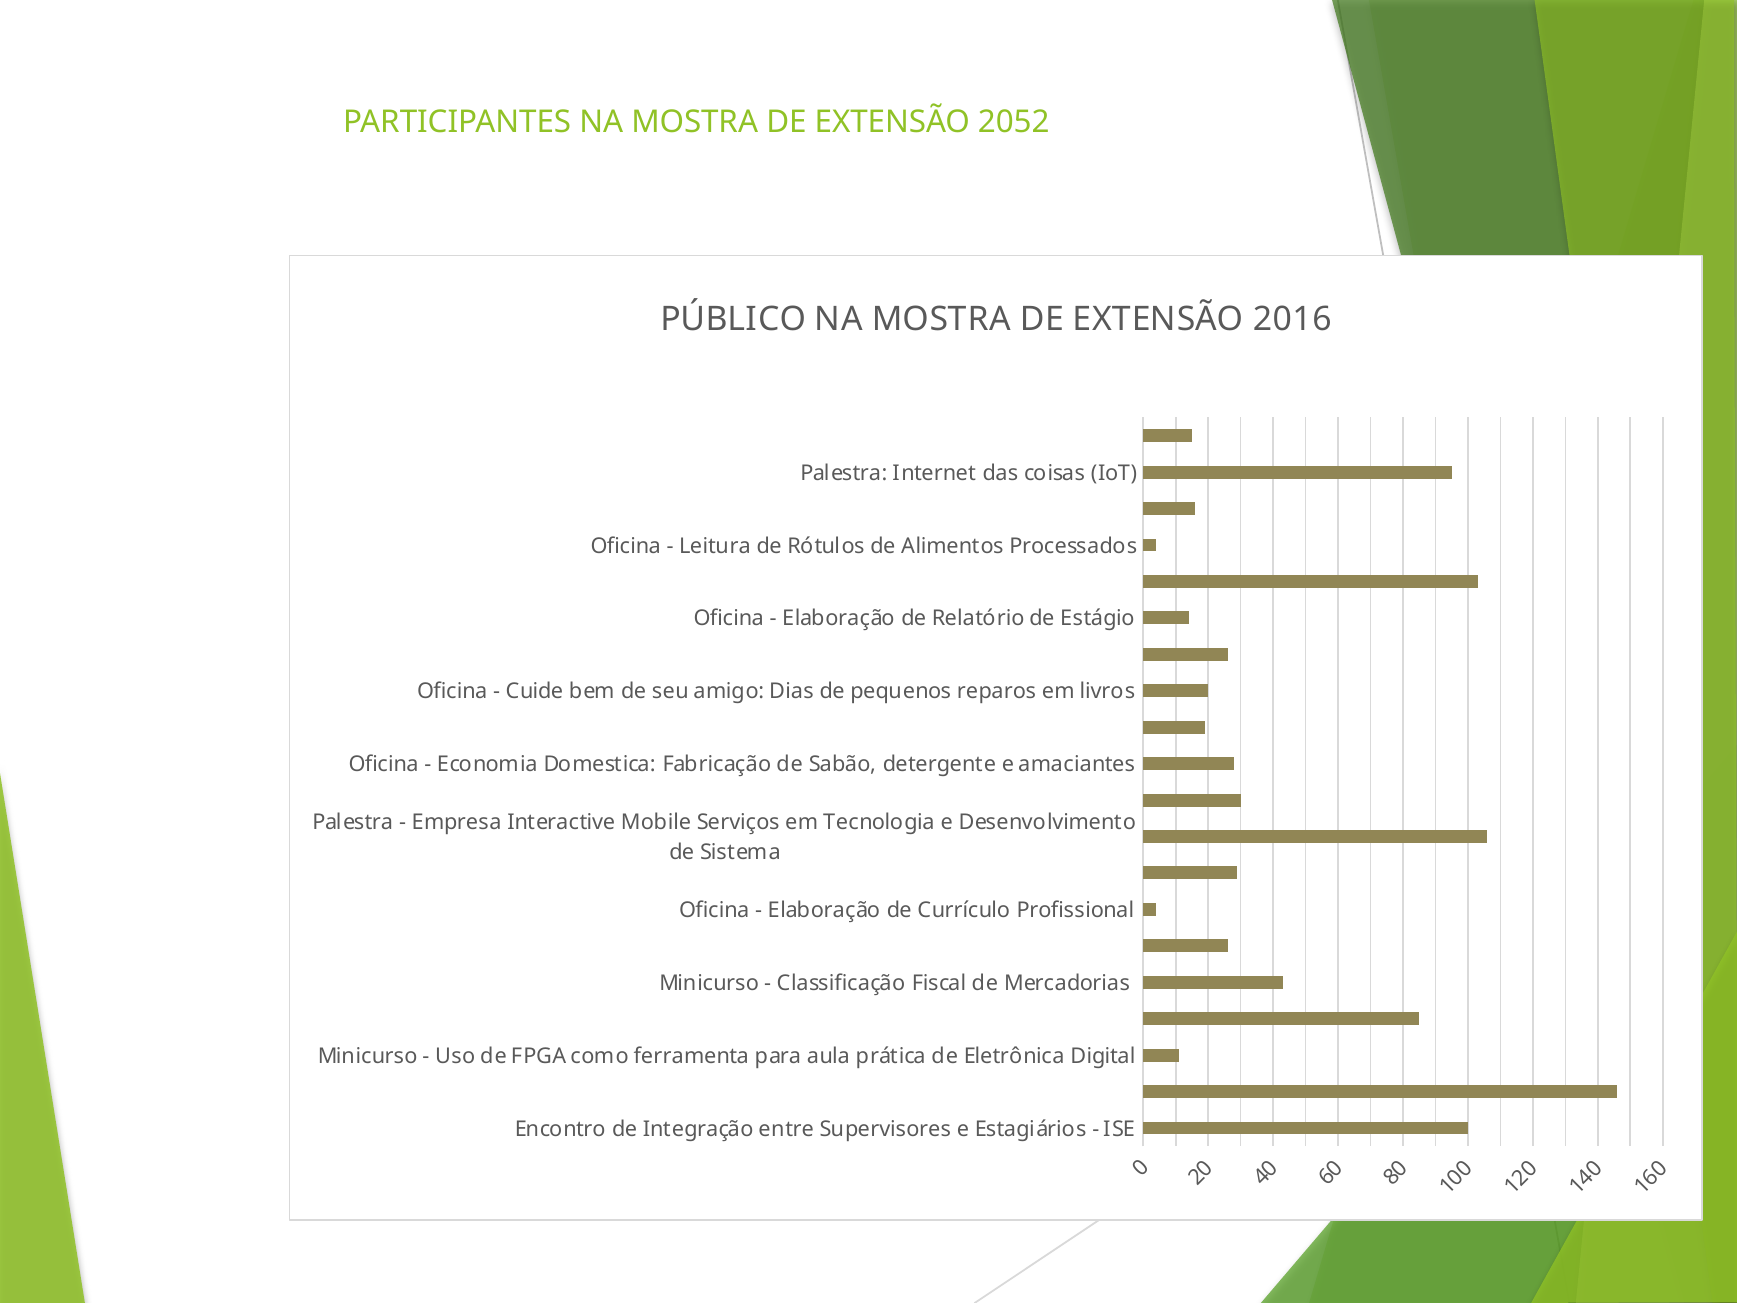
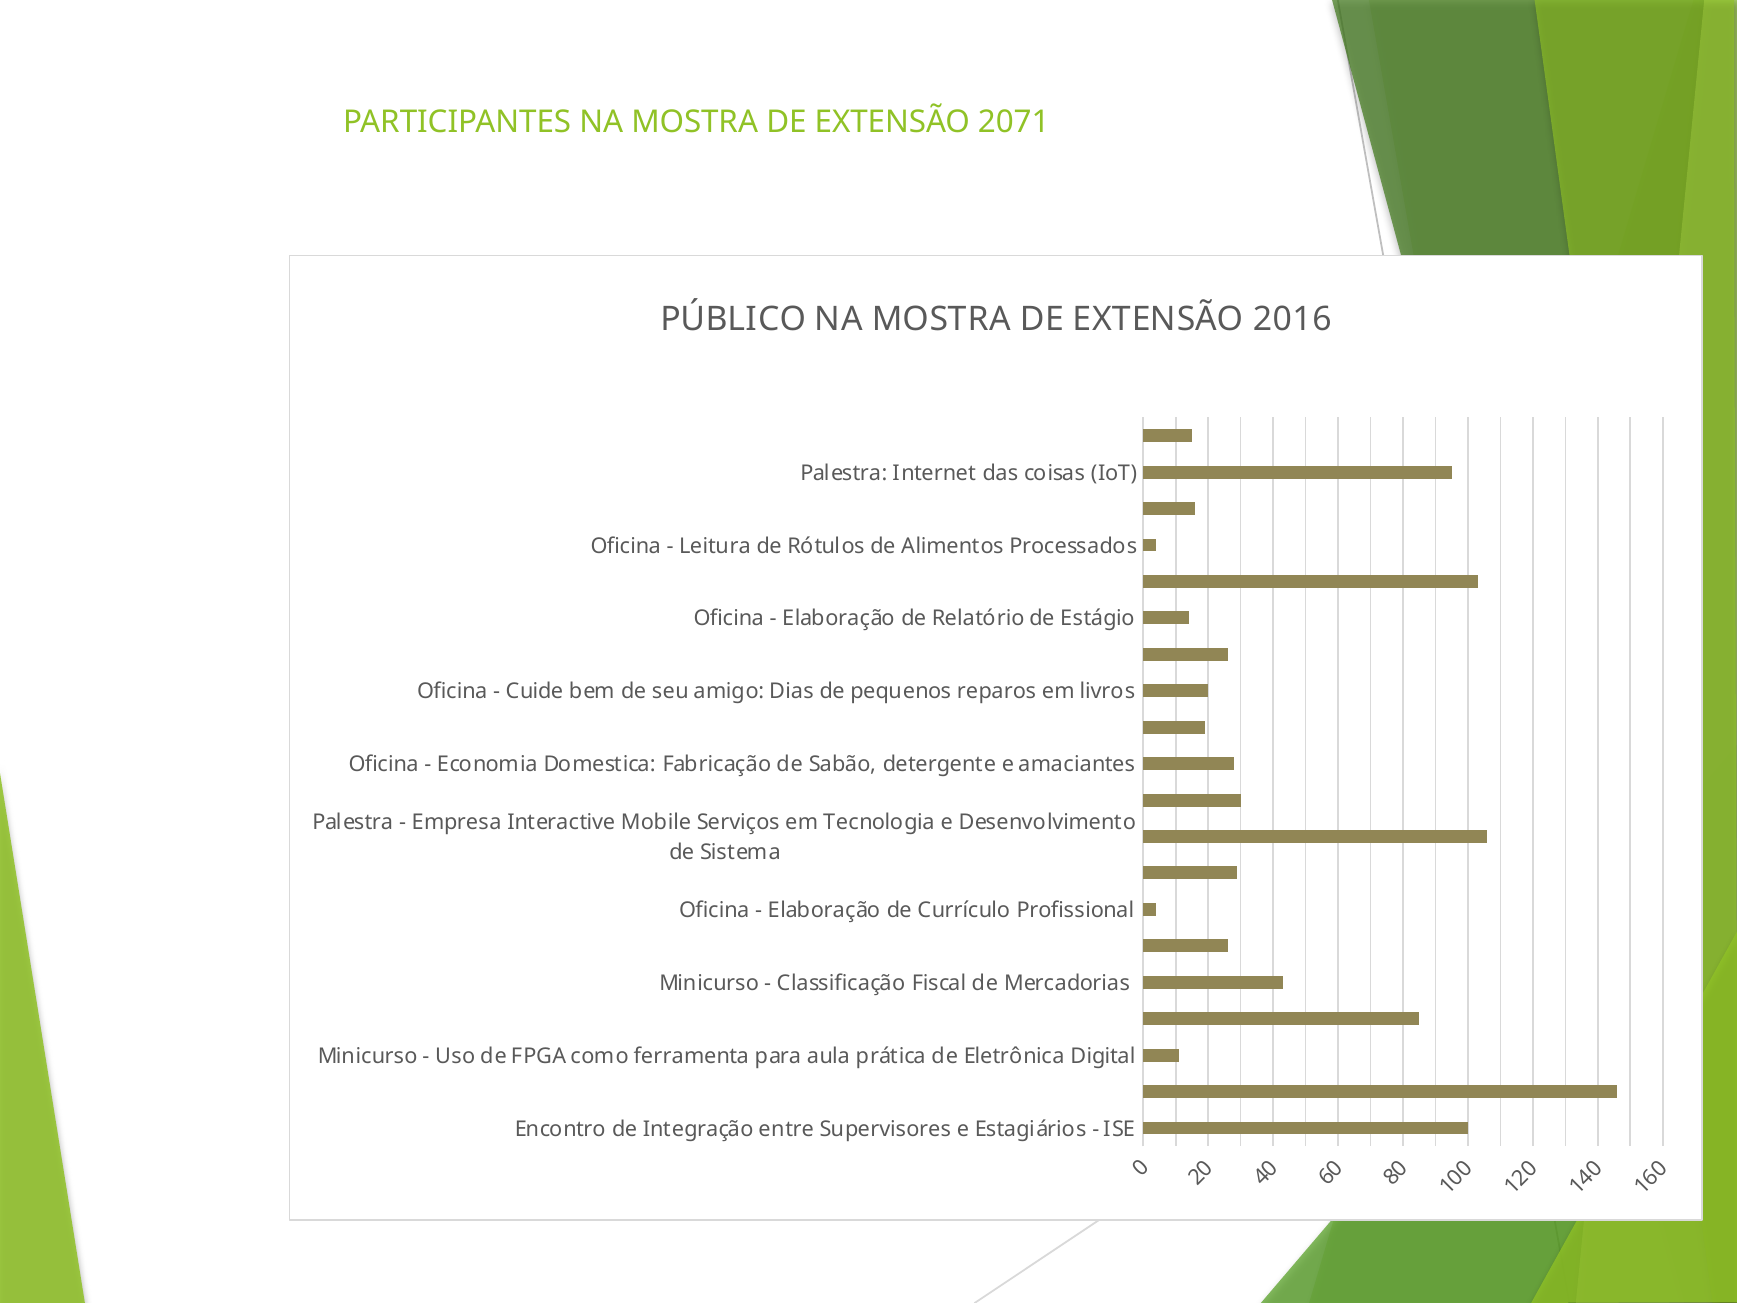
2052: 2052 -> 2071
